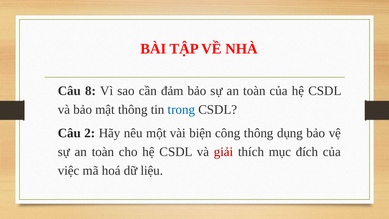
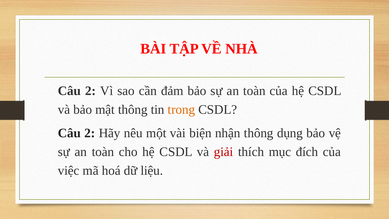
8 at (91, 91): 8 -> 2
trong colour: blue -> orange
công: công -> nhận
